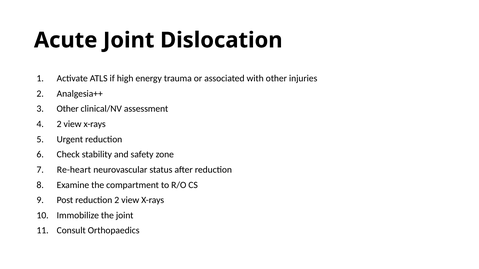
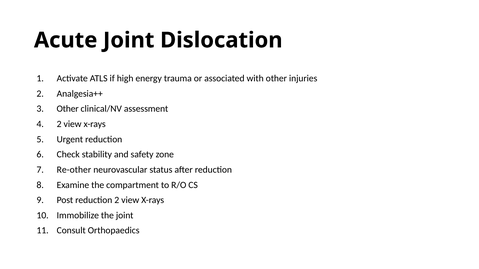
Re-heart: Re-heart -> Re-other
